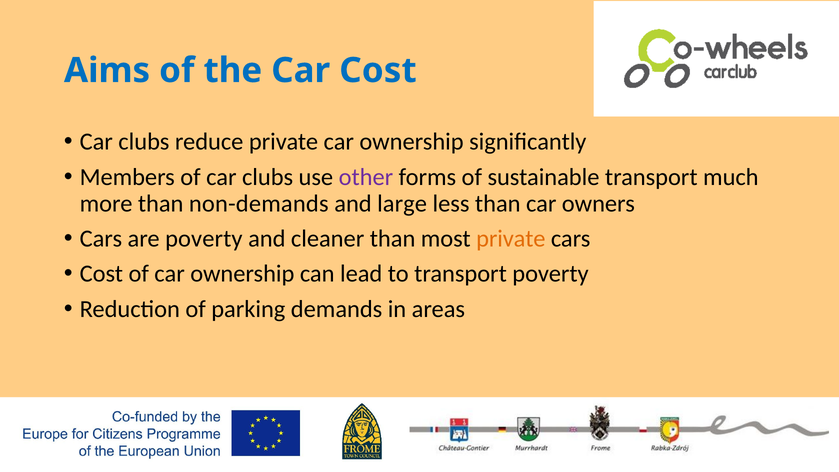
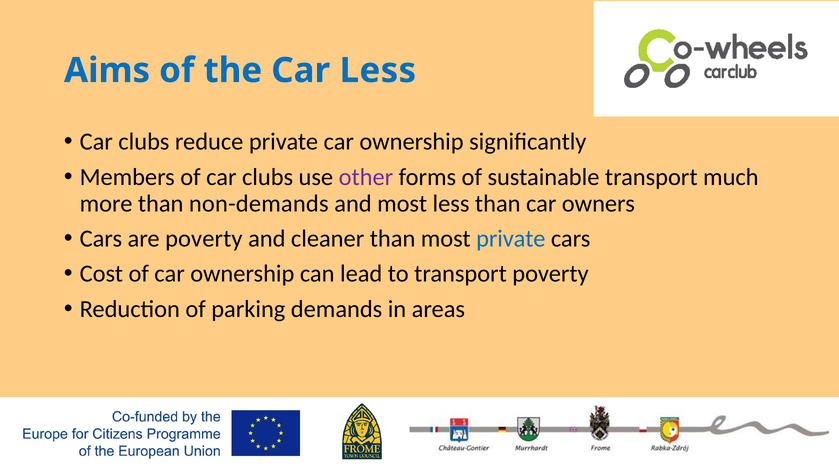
Car Cost: Cost -> Less
and large: large -> most
private at (511, 239) colour: orange -> blue
